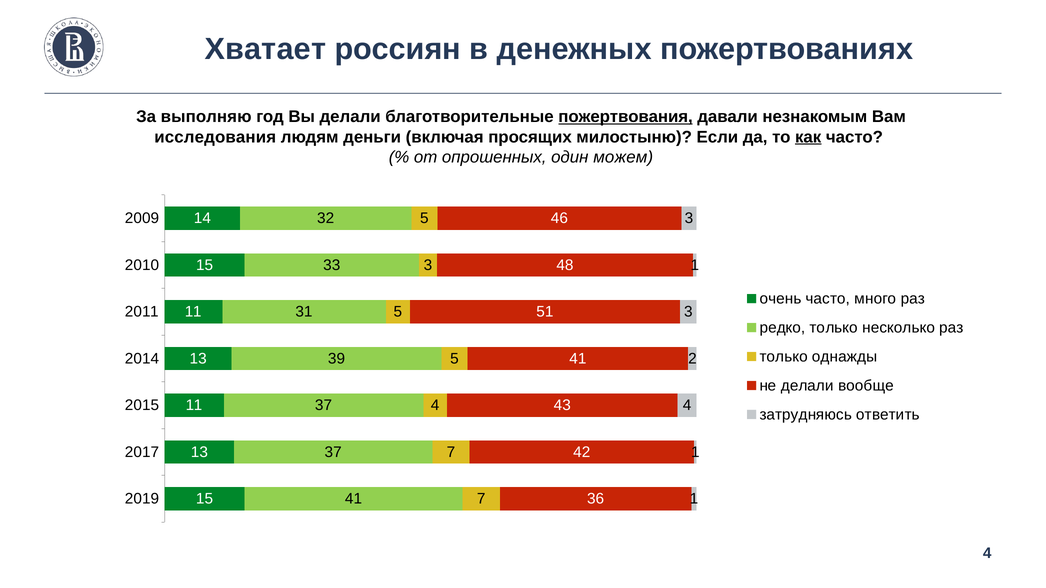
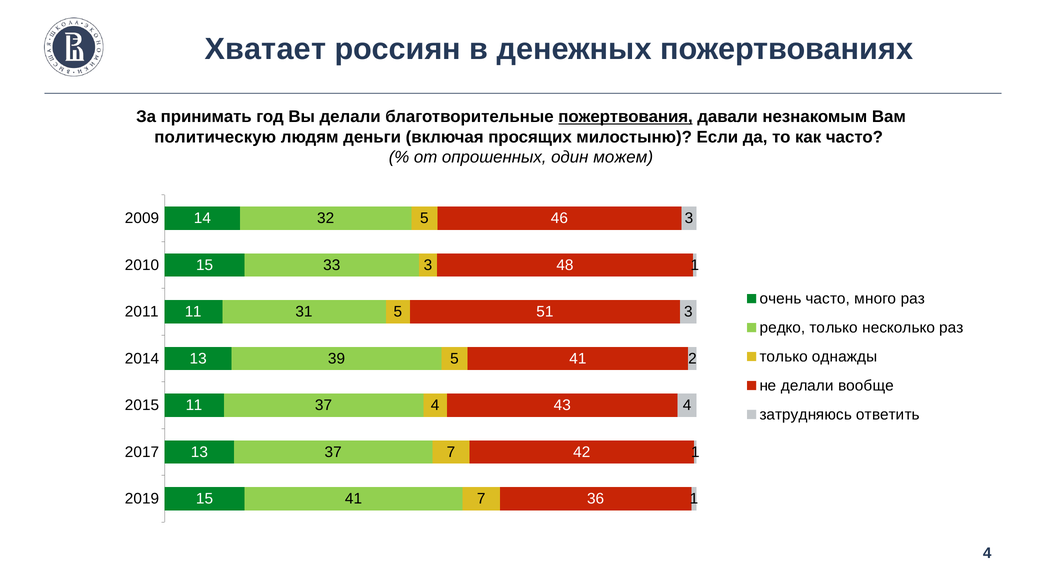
выполняю: выполняю -> принимать
исследования: исследования -> политическую
как underline: present -> none
